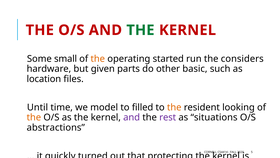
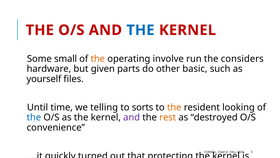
THE at (140, 30) colour: green -> blue
started: started -> involve
location: location -> yourself
model: model -> telling
filled: filled -> sorts
the at (34, 117) colour: orange -> blue
rest colour: purple -> orange
situations: situations -> destroyed
abstractions: abstractions -> convenience
